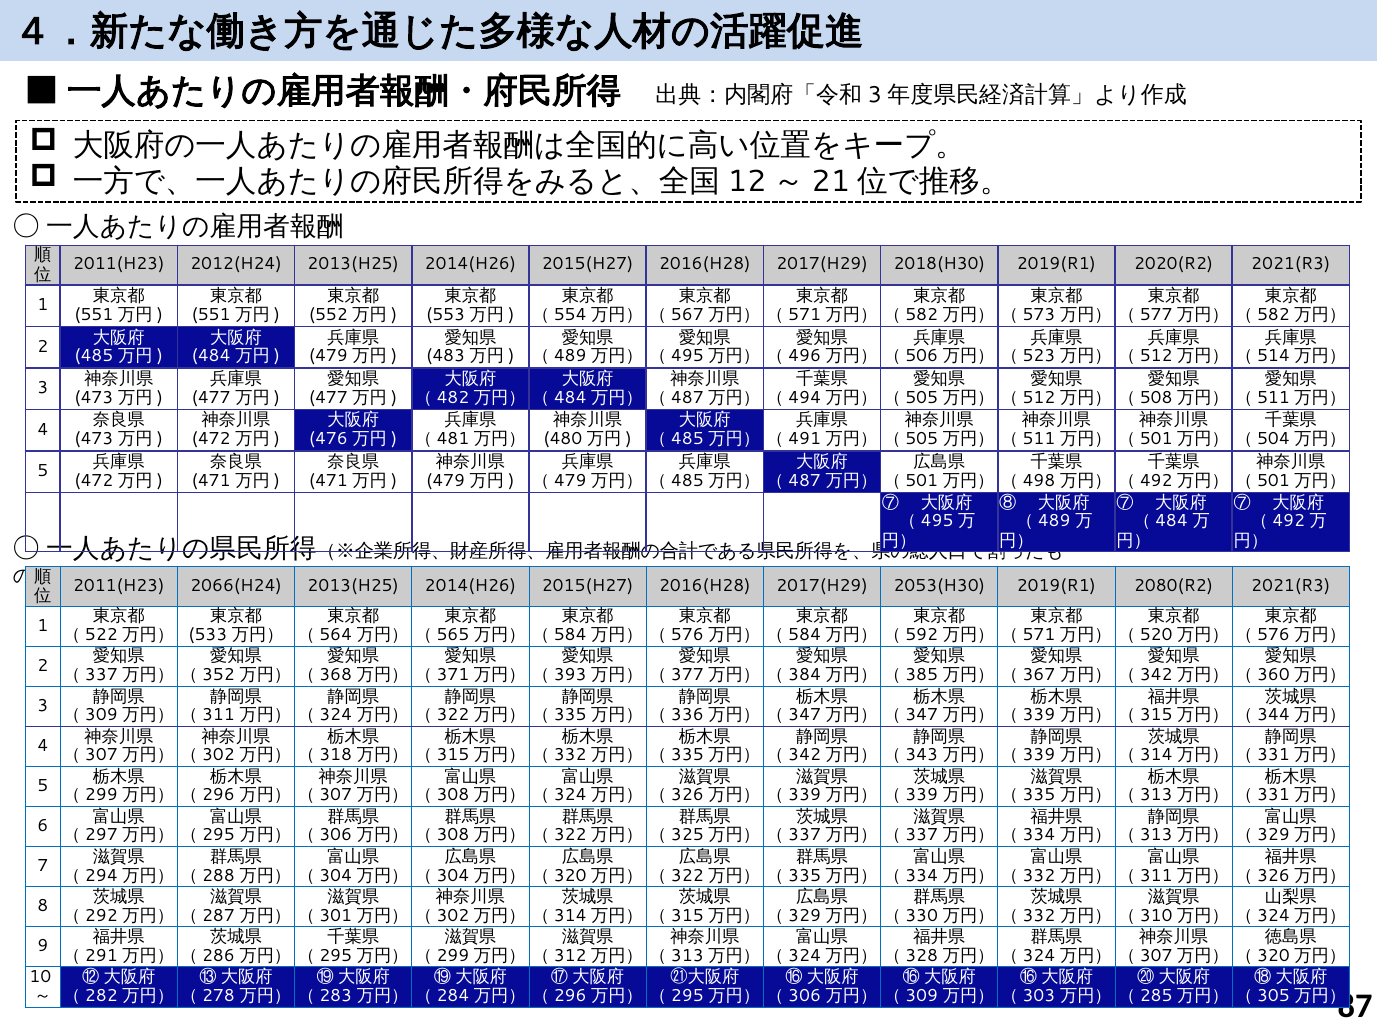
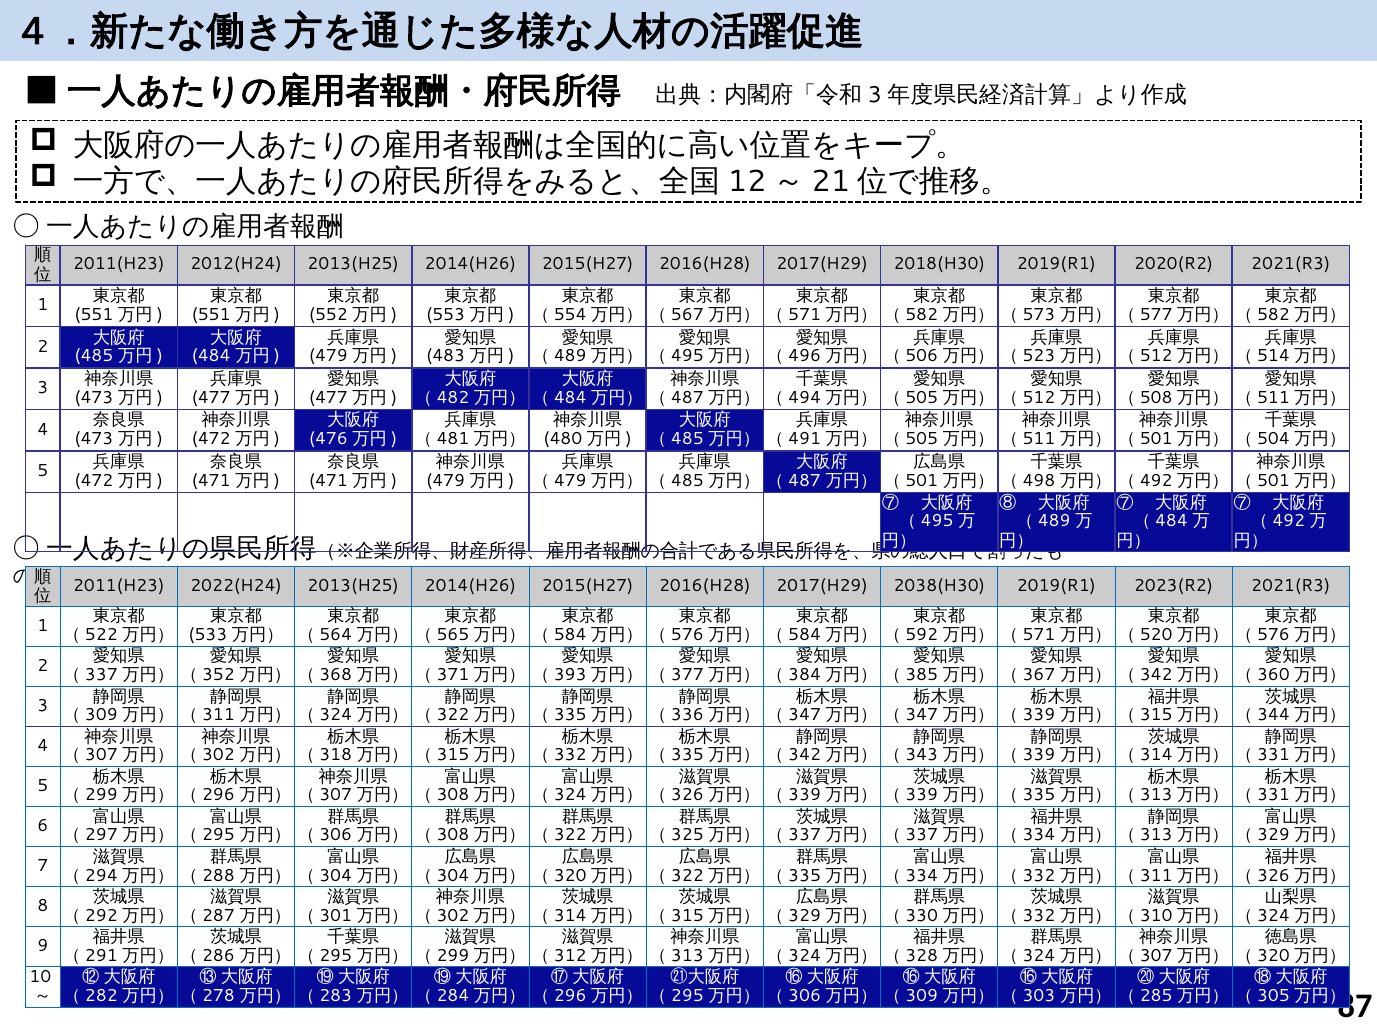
2066(H24: 2066(H24 -> 2022(H24
2053(H30: 2053(H30 -> 2038(H30
2080(R2: 2080(R2 -> 2023(R2
